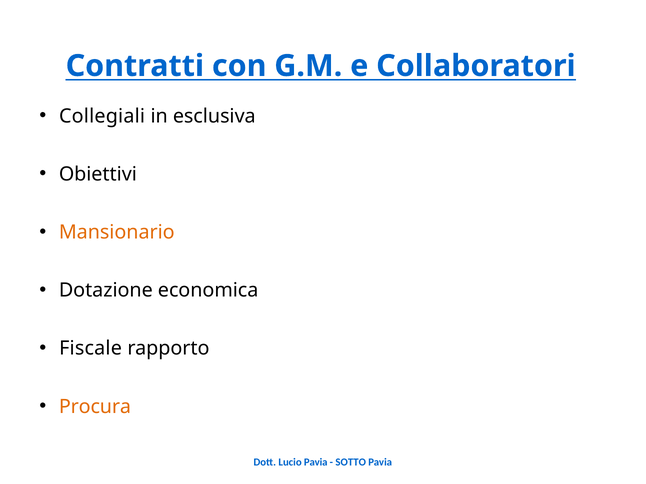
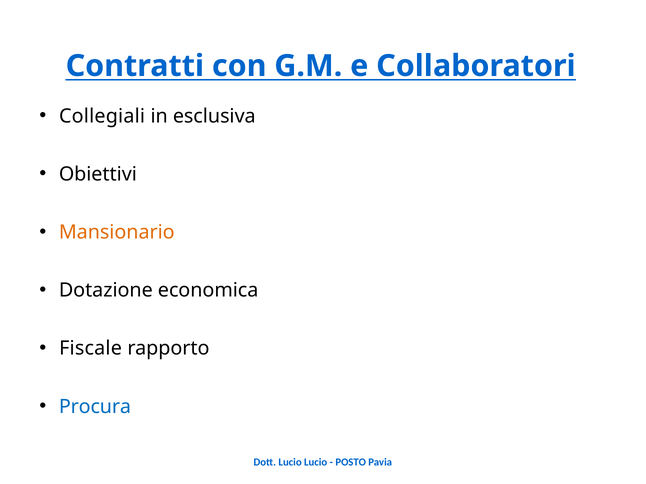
Procura colour: orange -> blue
Lucio Pavia: Pavia -> Lucio
SOTTO: SOTTO -> POSTO
